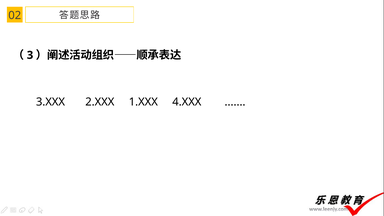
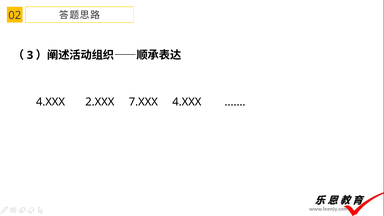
3.XXX at (50, 102): 3.XXX -> 4.XXX
1.XXX: 1.XXX -> 7.XXX
